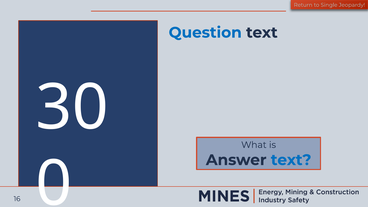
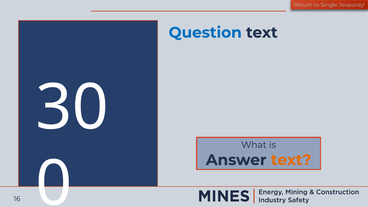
text at (291, 160) colour: blue -> orange
